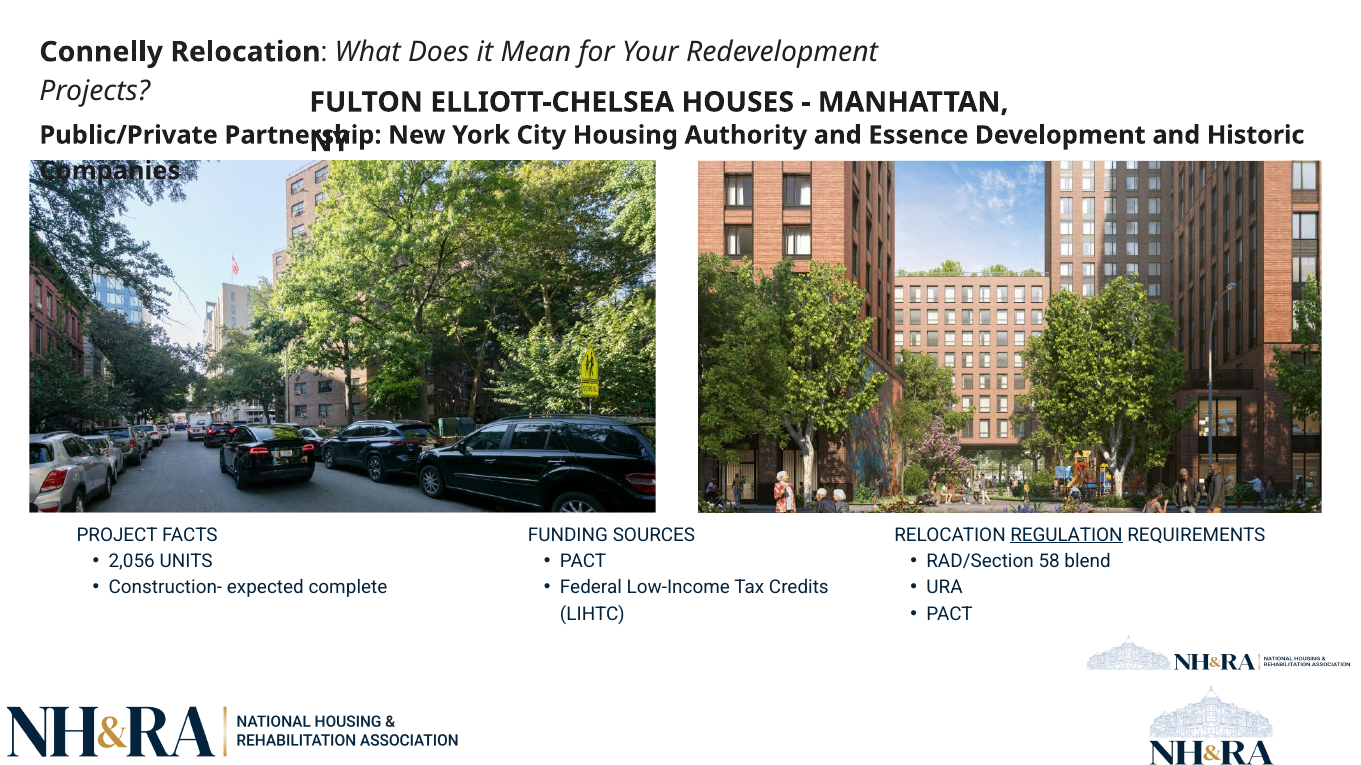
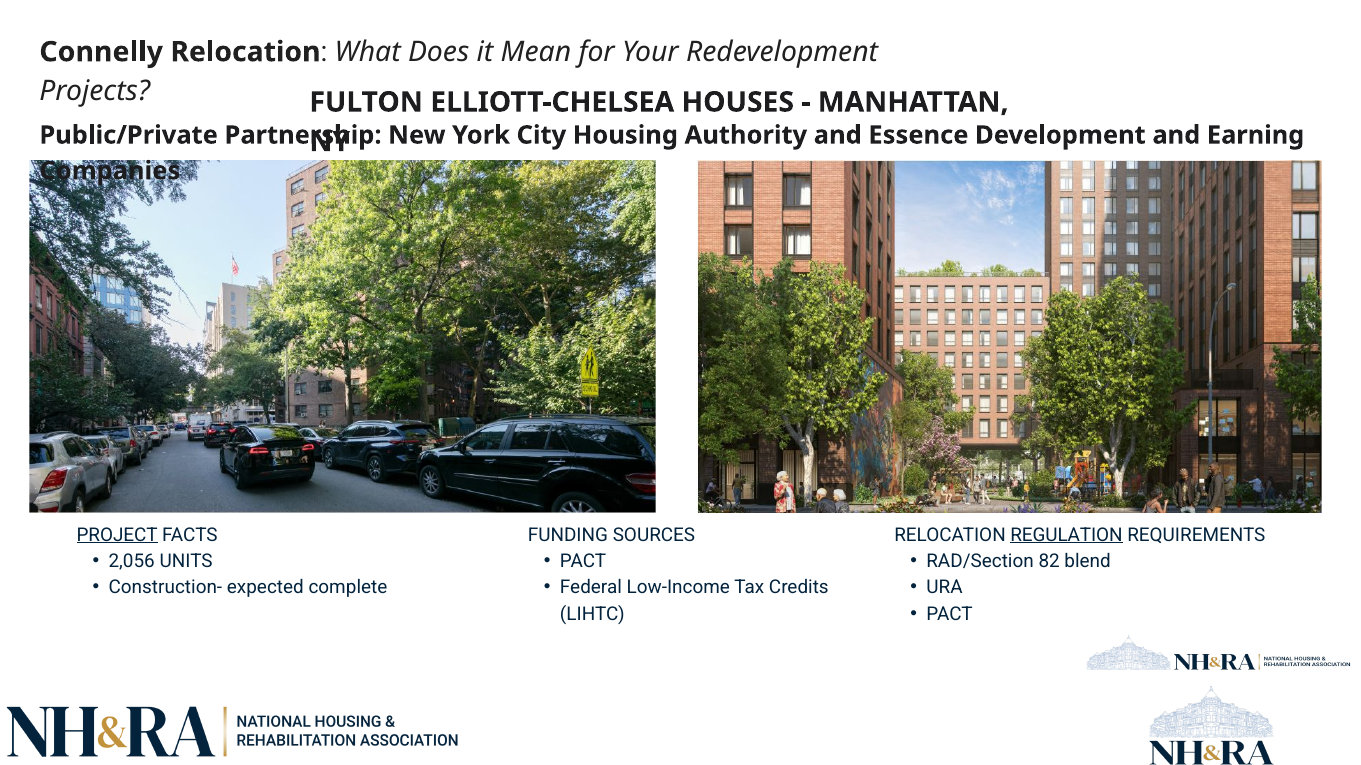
Historic: Historic -> Earning
PROJECT underline: none -> present
58: 58 -> 82
